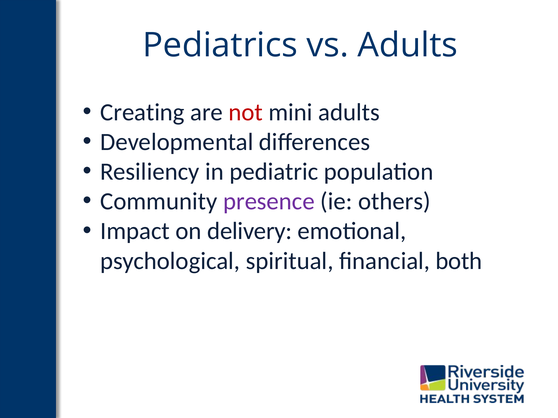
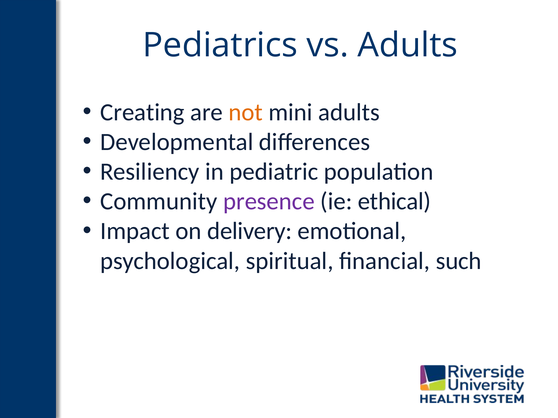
not colour: red -> orange
others: others -> ethical
both: both -> such
